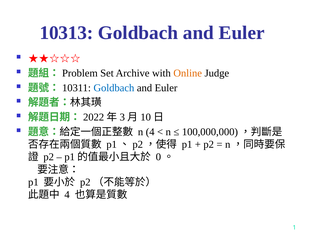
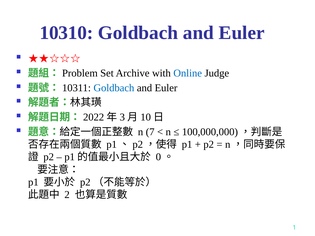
10313: 10313 -> 10310
Online colour: orange -> blue
n 4: 4 -> 7
4 at (67, 195): 4 -> 2
